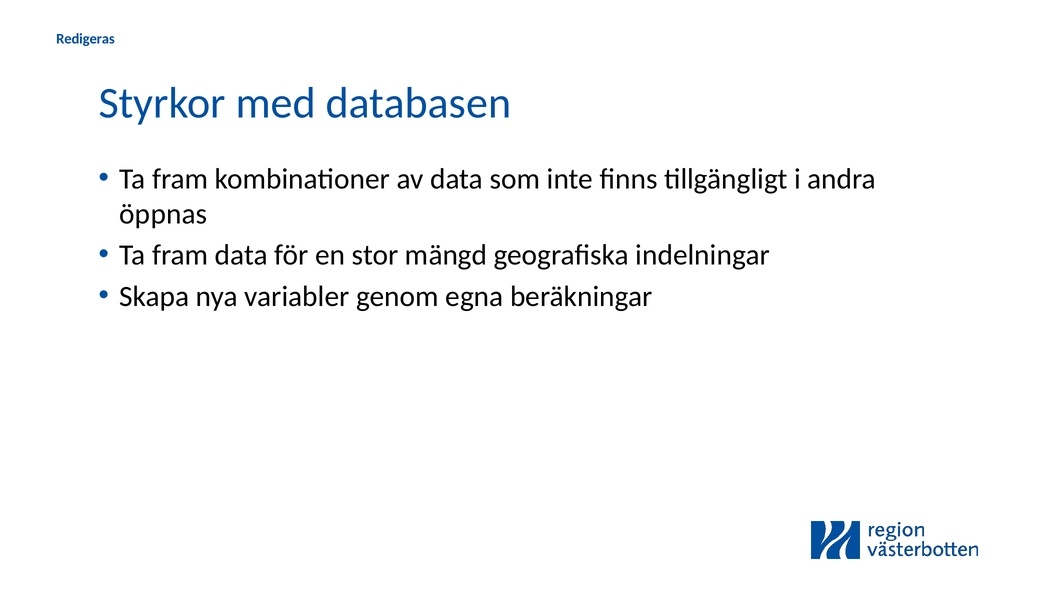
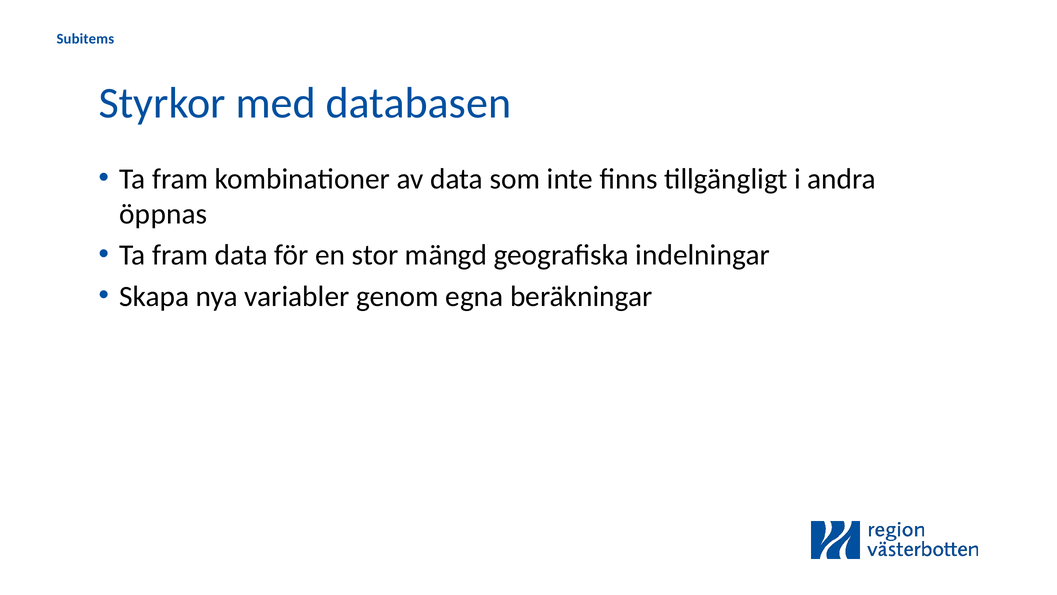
Redigeras: Redigeras -> Subitems
